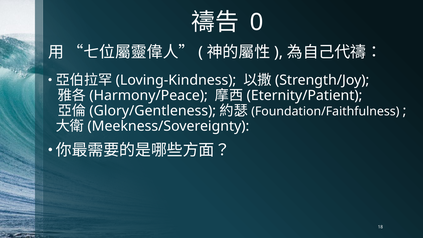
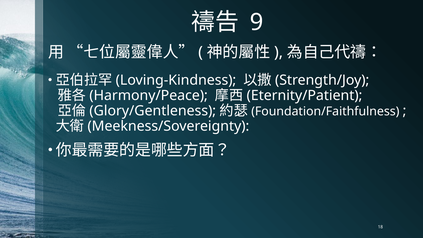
0: 0 -> 9
